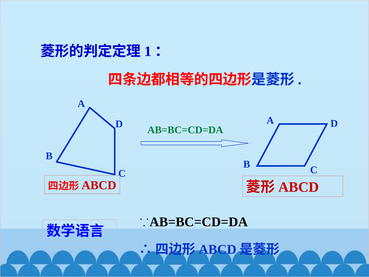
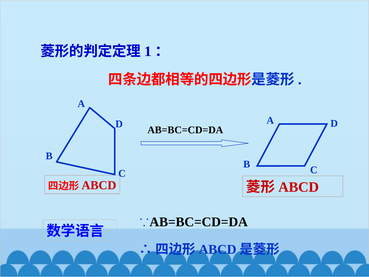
AB=BC=CD=DA at (185, 130) colour: green -> black
